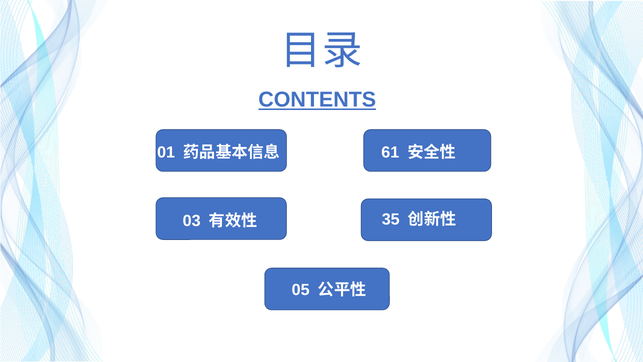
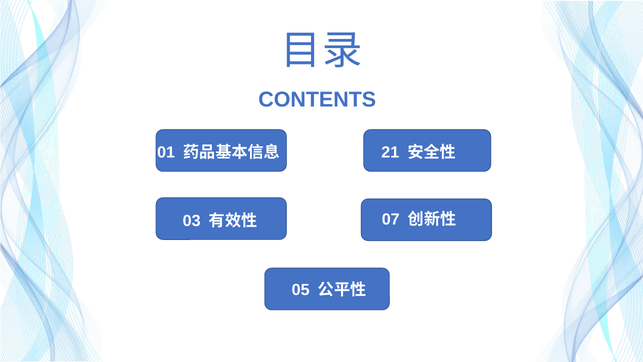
CONTENTS underline: present -> none
61: 61 -> 21
35: 35 -> 07
